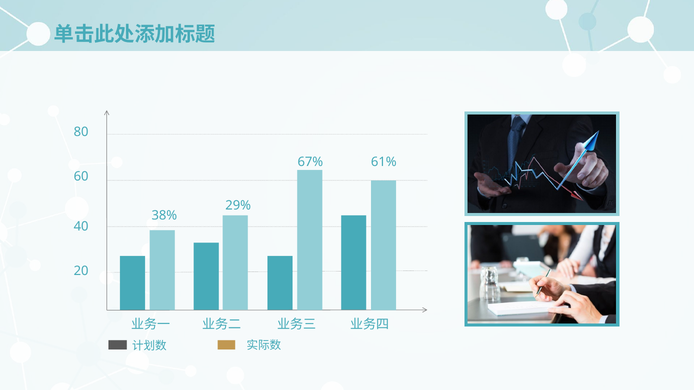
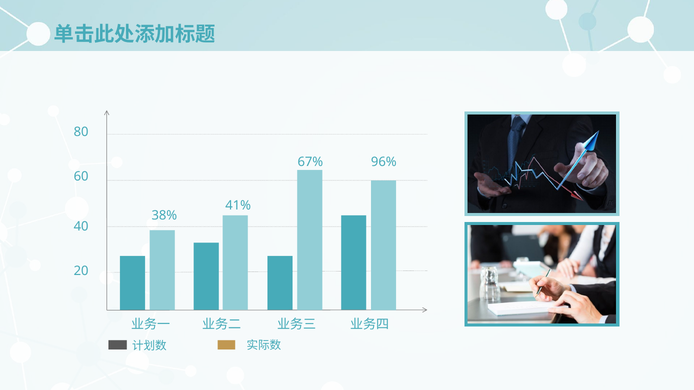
61%: 61% -> 96%
29%: 29% -> 41%
